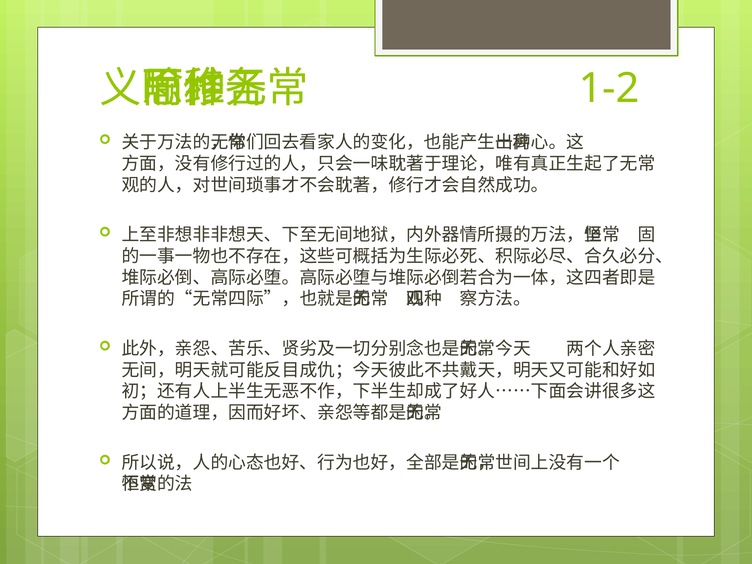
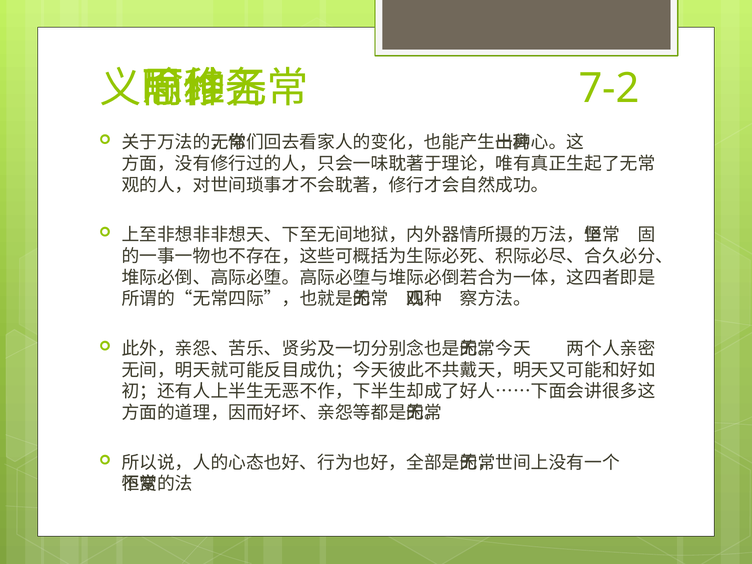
1-2: 1-2 -> 7-2
